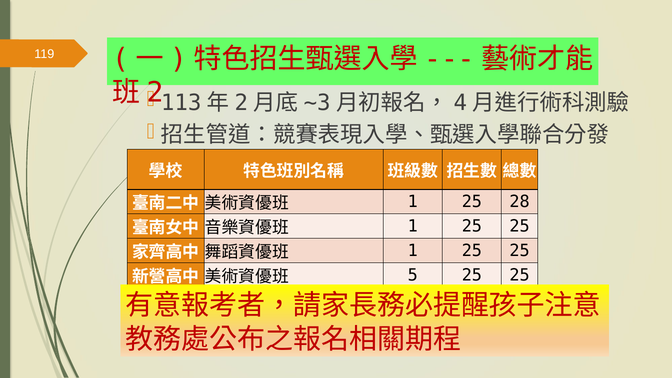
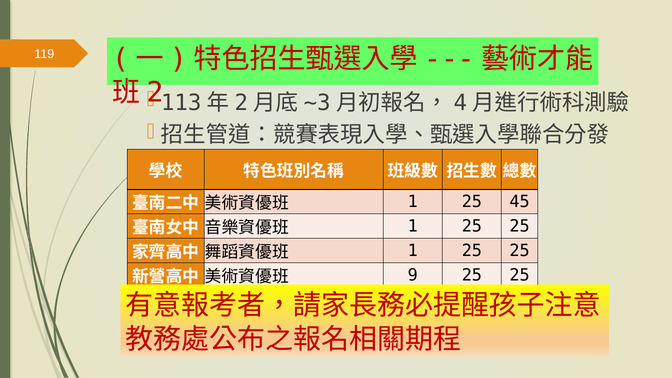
28: 28 -> 45
5: 5 -> 9
